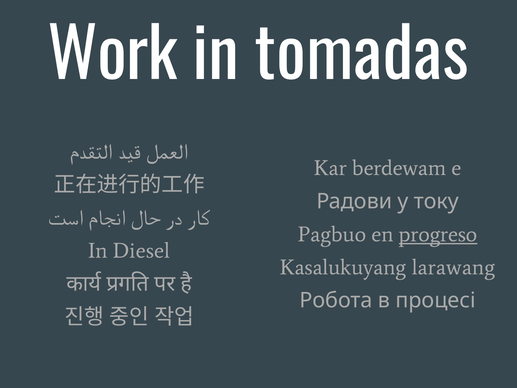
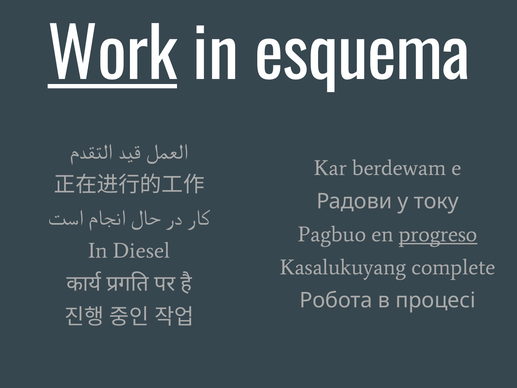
Work underline: none -> present
tomadas: tomadas -> esquema
larawang: larawang -> complete
